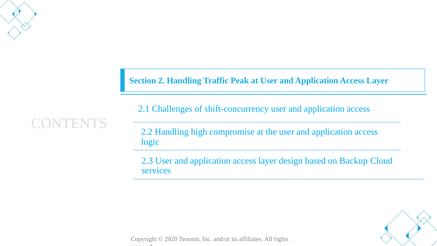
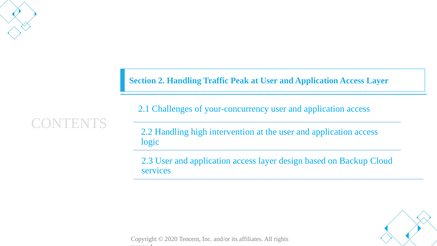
shift-concurrency: shift-concurrency -> your-concurrency
compromise: compromise -> intervention
